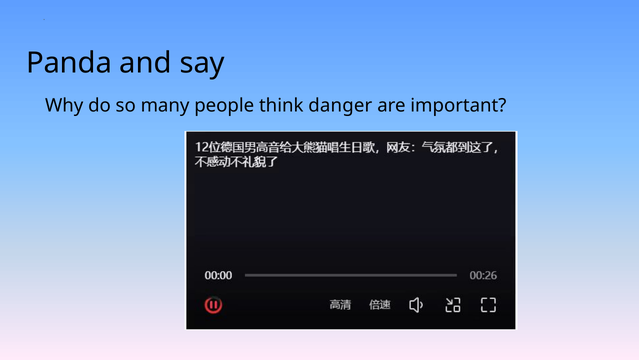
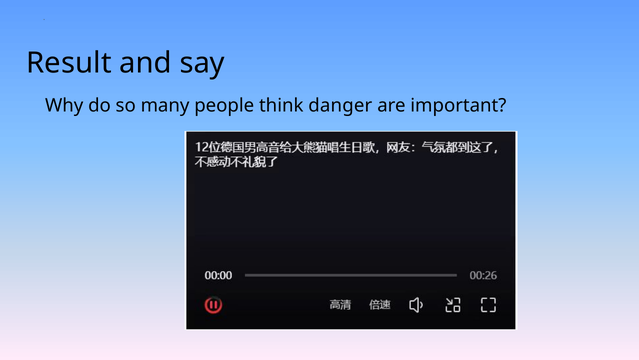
Panda: Panda -> Result
